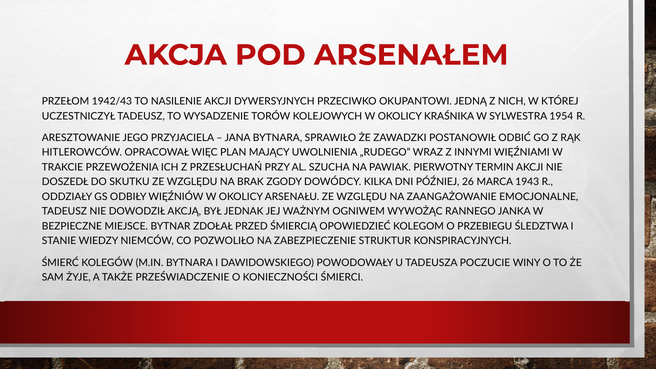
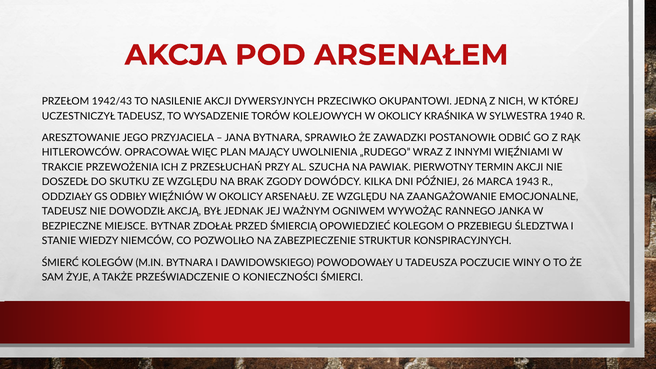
1954: 1954 -> 1940
